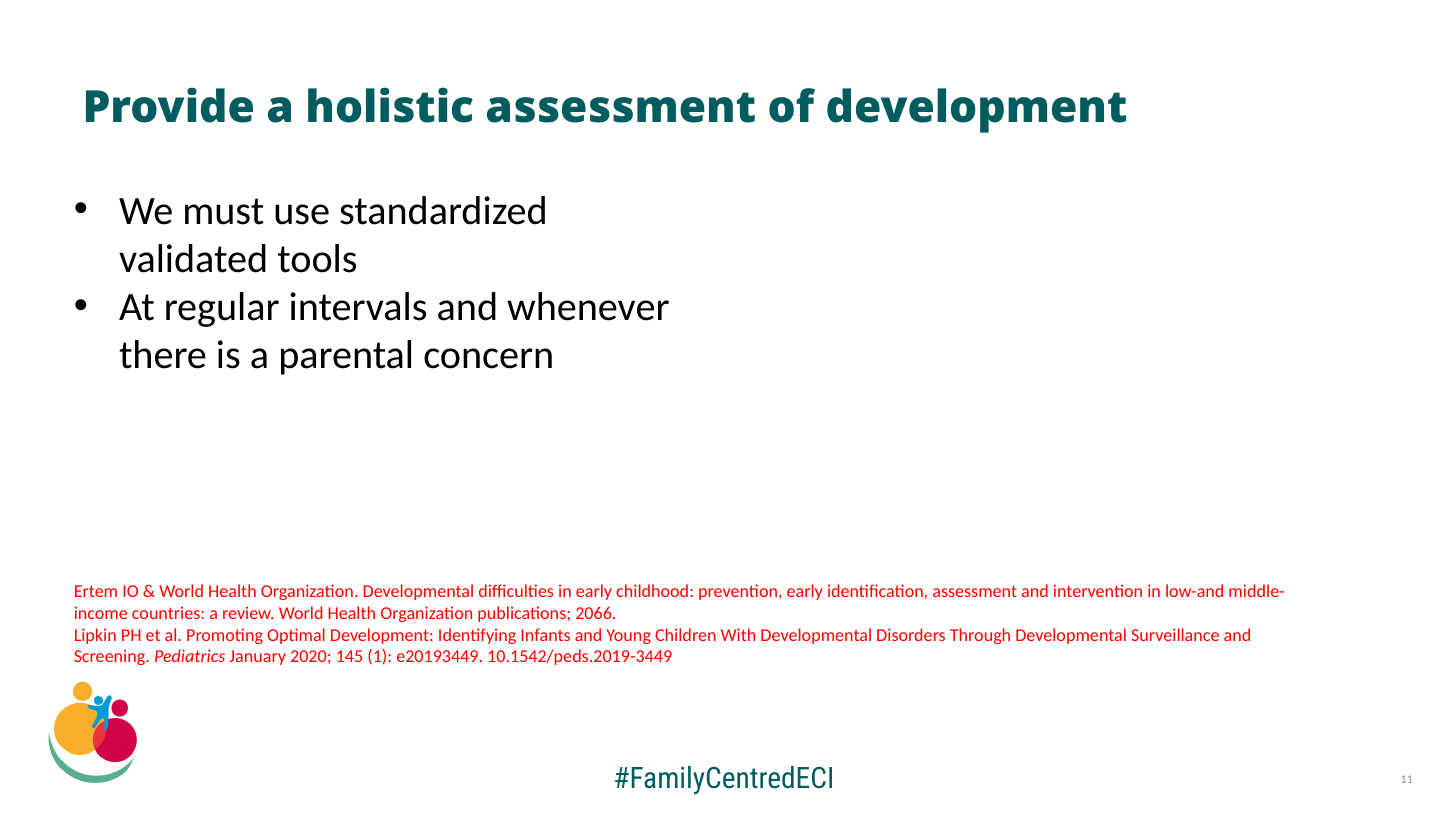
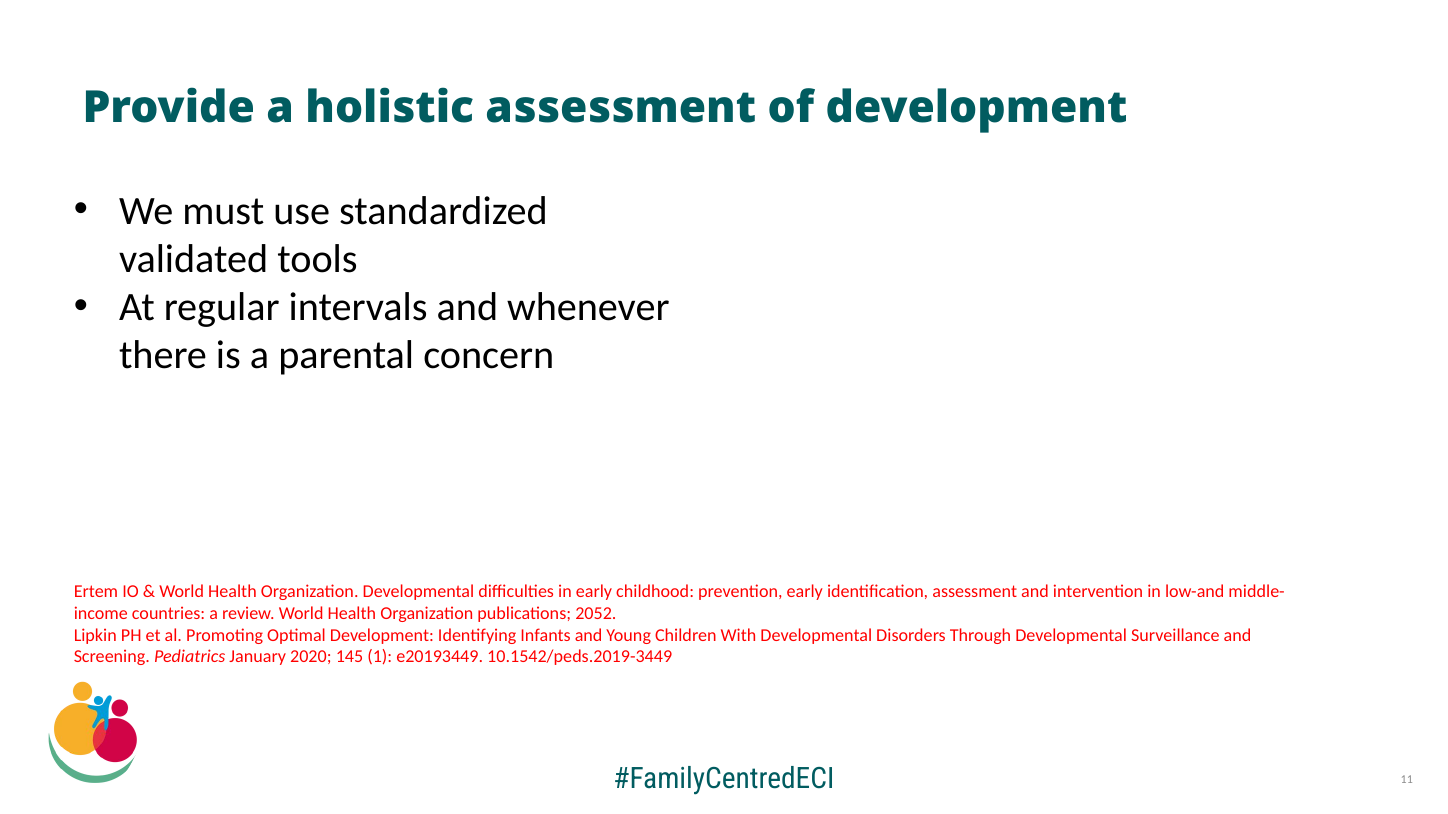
2066: 2066 -> 2052
